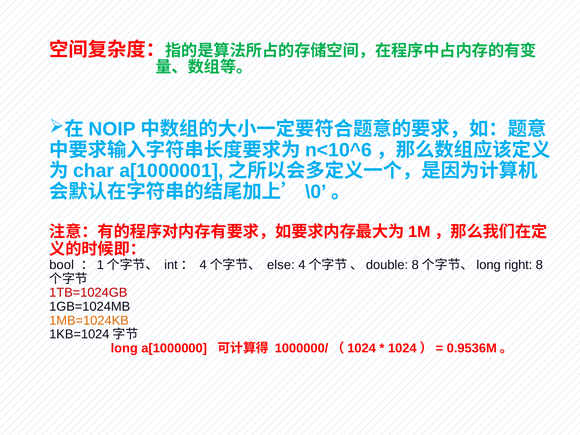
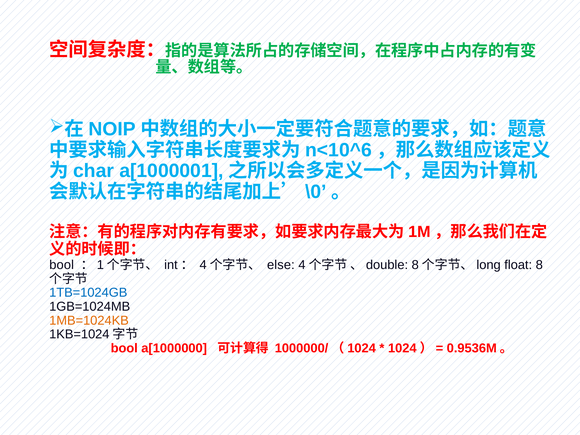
right: right -> float
1TB=1024GB colour: red -> blue
long at (124, 348): long -> bool
